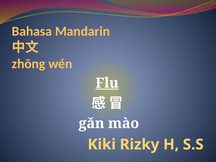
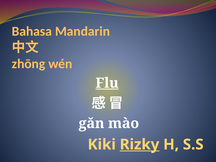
Rizky underline: none -> present
